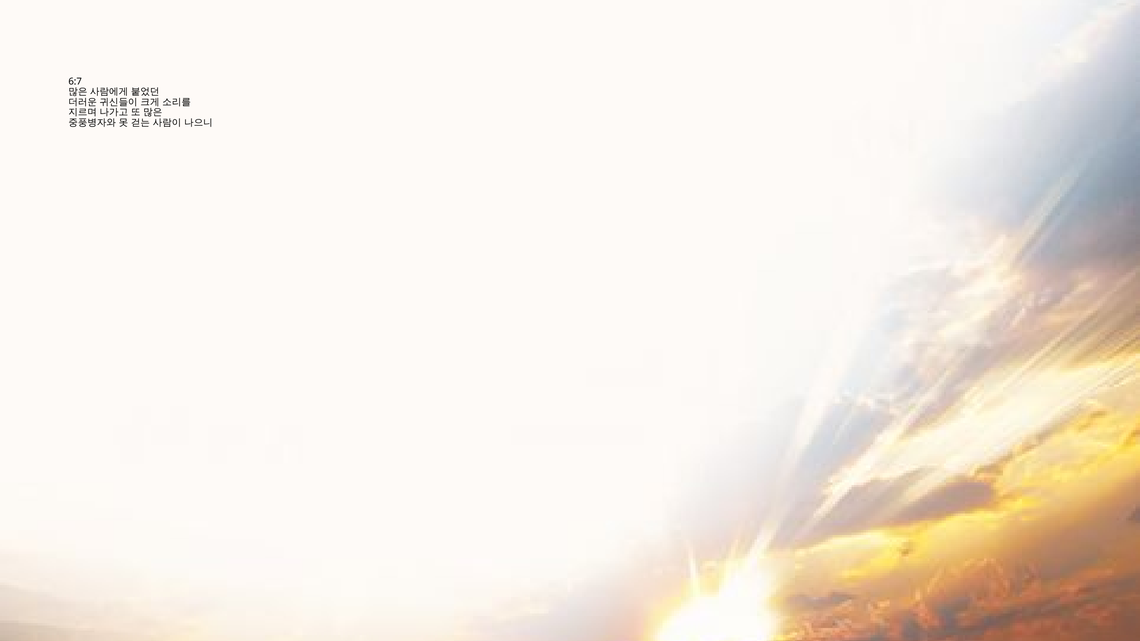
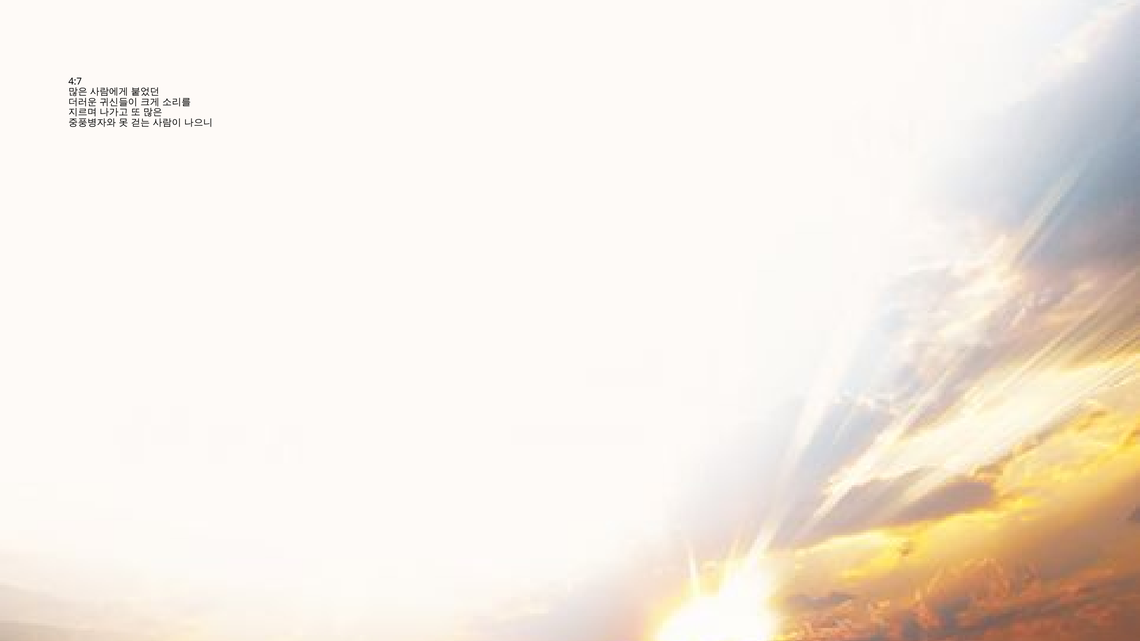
6:7: 6:7 -> 4:7
